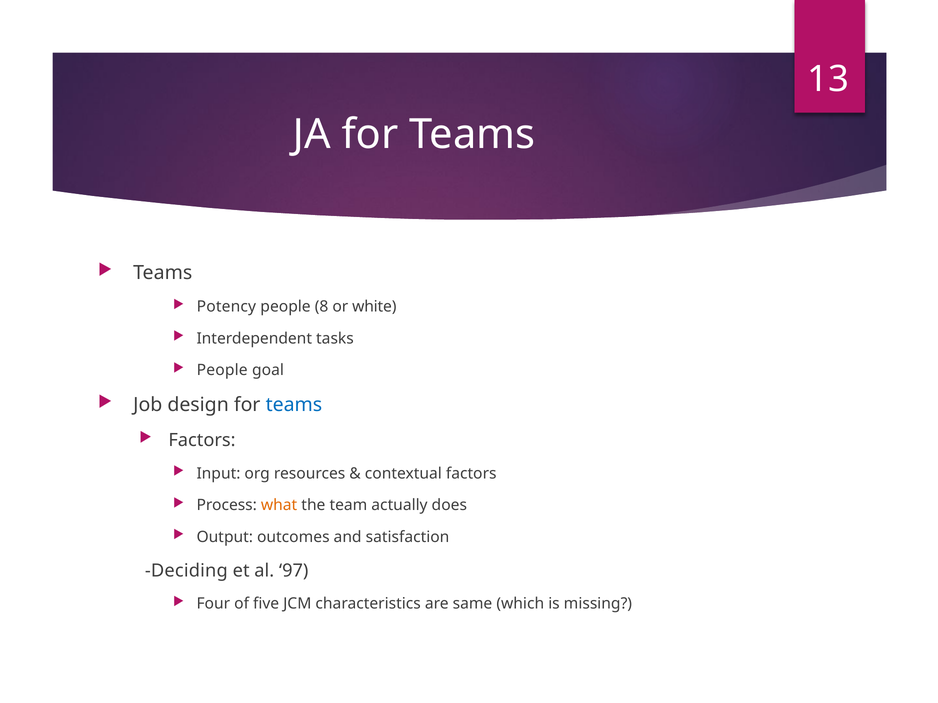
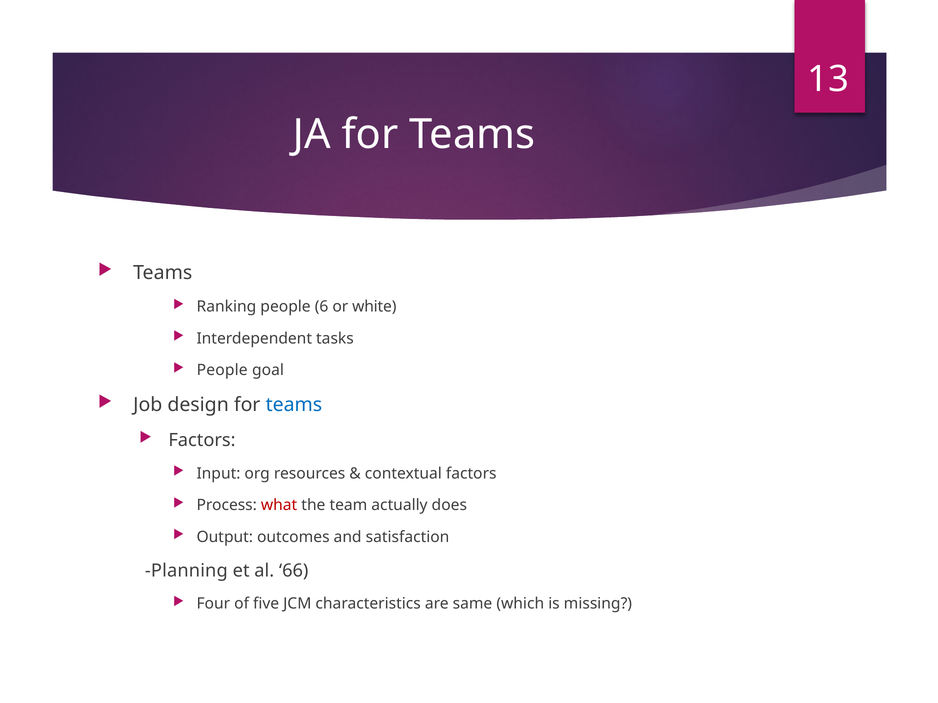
Potency: Potency -> Ranking
8: 8 -> 6
what colour: orange -> red
Deciding: Deciding -> Planning
97: 97 -> 66
